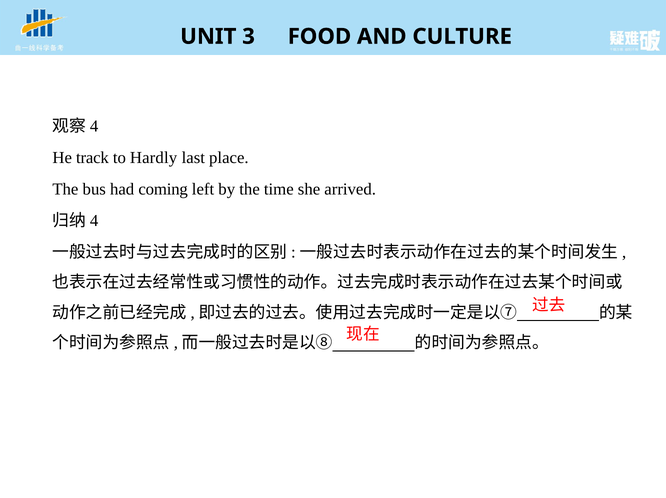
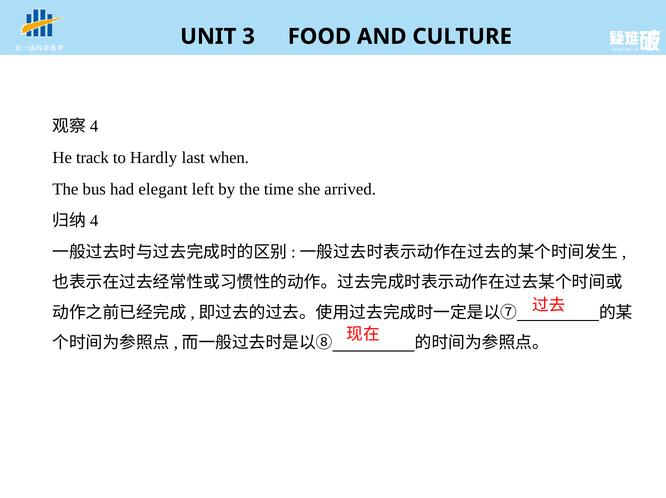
place: place -> when
coming: coming -> elegant
